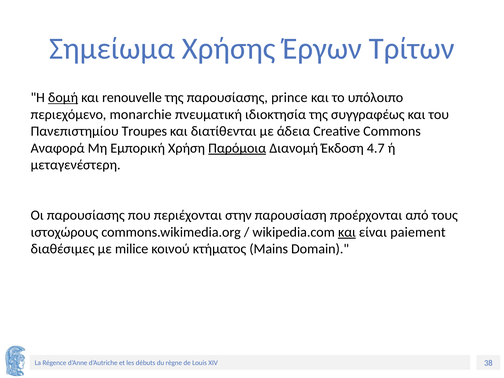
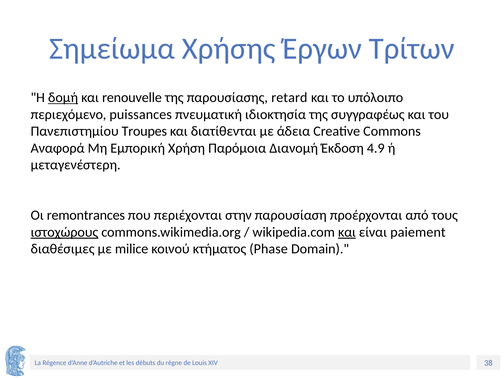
prince: prince -> retard
monarchie: monarchie -> puissances
Παρόμοια underline: present -> none
4.7: 4.7 -> 4.9
Οι παρουσίασης: παρουσίασης -> remontrances
ιστοχώρους underline: none -> present
Mains: Mains -> Phase
